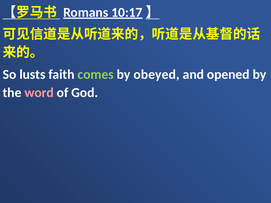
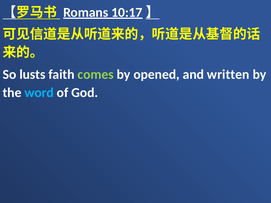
obeyed: obeyed -> opened
opened: opened -> written
word colour: pink -> light blue
